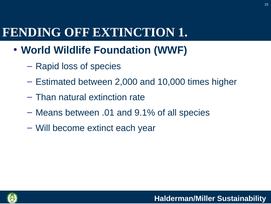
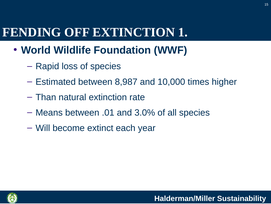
2,000: 2,000 -> 8,987
9.1%: 9.1% -> 3.0%
